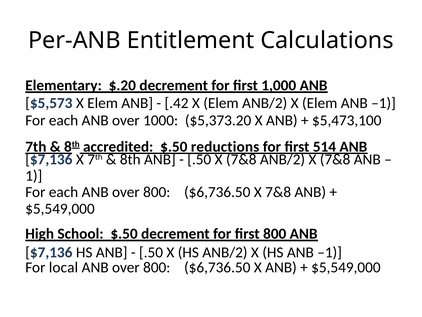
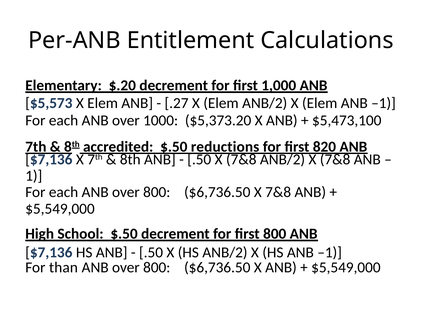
.42: .42 -> .27
514: 514 -> 820
local: local -> than
